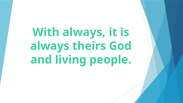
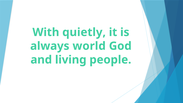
With always: always -> quietly
theirs: theirs -> world
